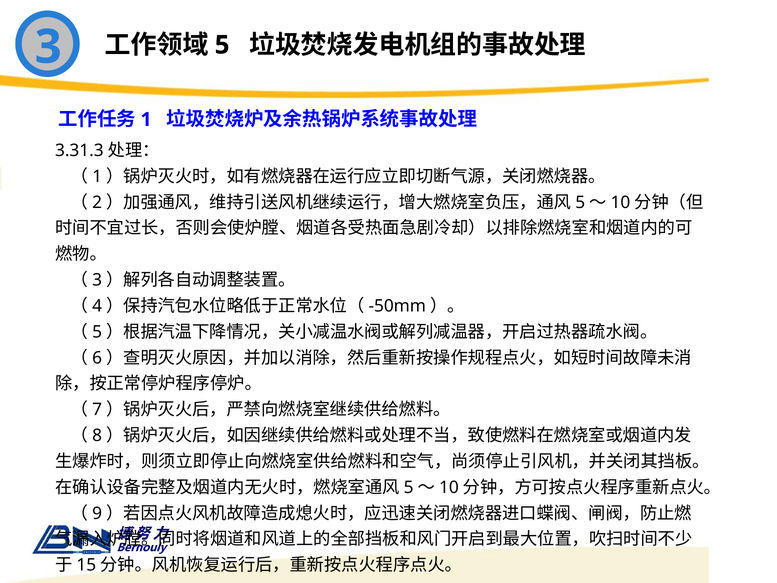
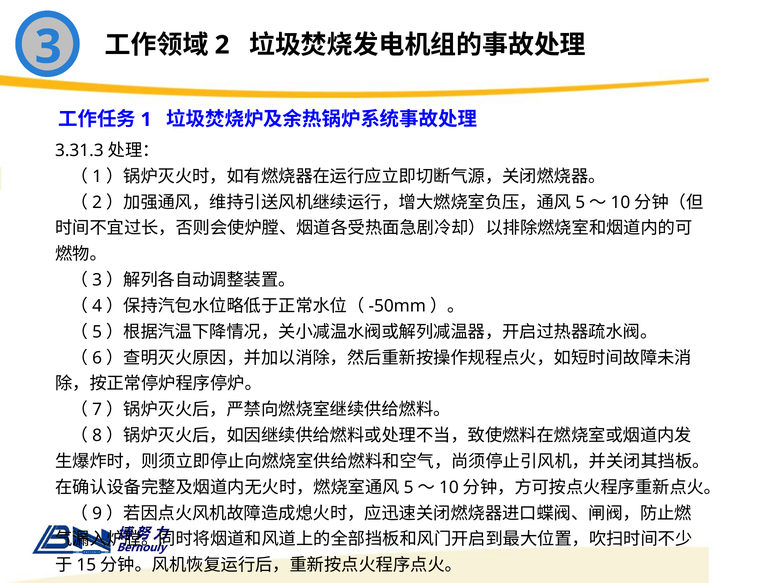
5: 5 -> 2
